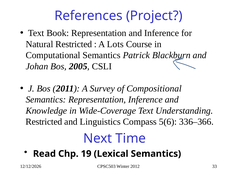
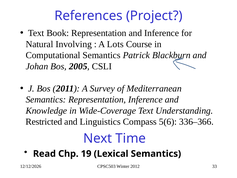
Natural Restricted: Restricted -> Involving
Compositional: Compositional -> Mediterranean
